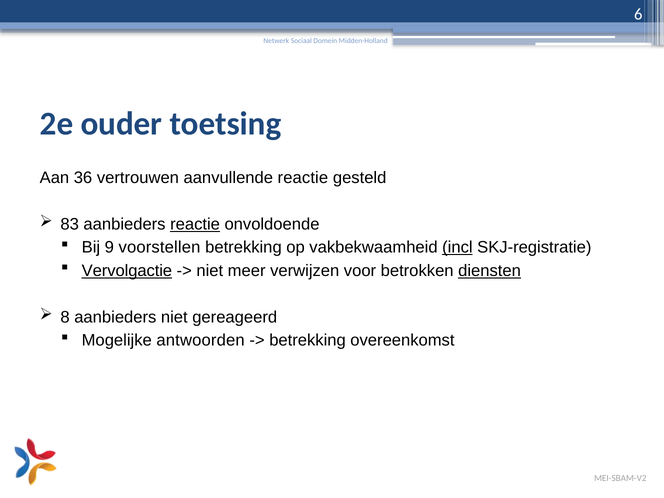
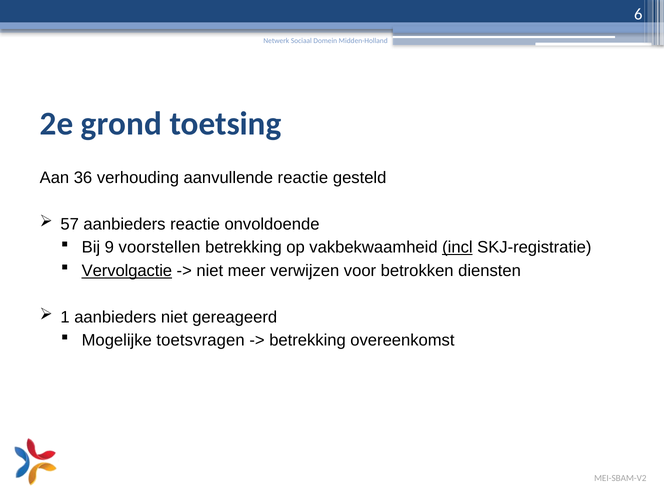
ouder: ouder -> grond
vertrouwen: vertrouwen -> verhouding
83: 83 -> 57
reactie at (195, 224) underline: present -> none
diensten underline: present -> none
8: 8 -> 1
antwoorden: antwoorden -> toetsvragen
